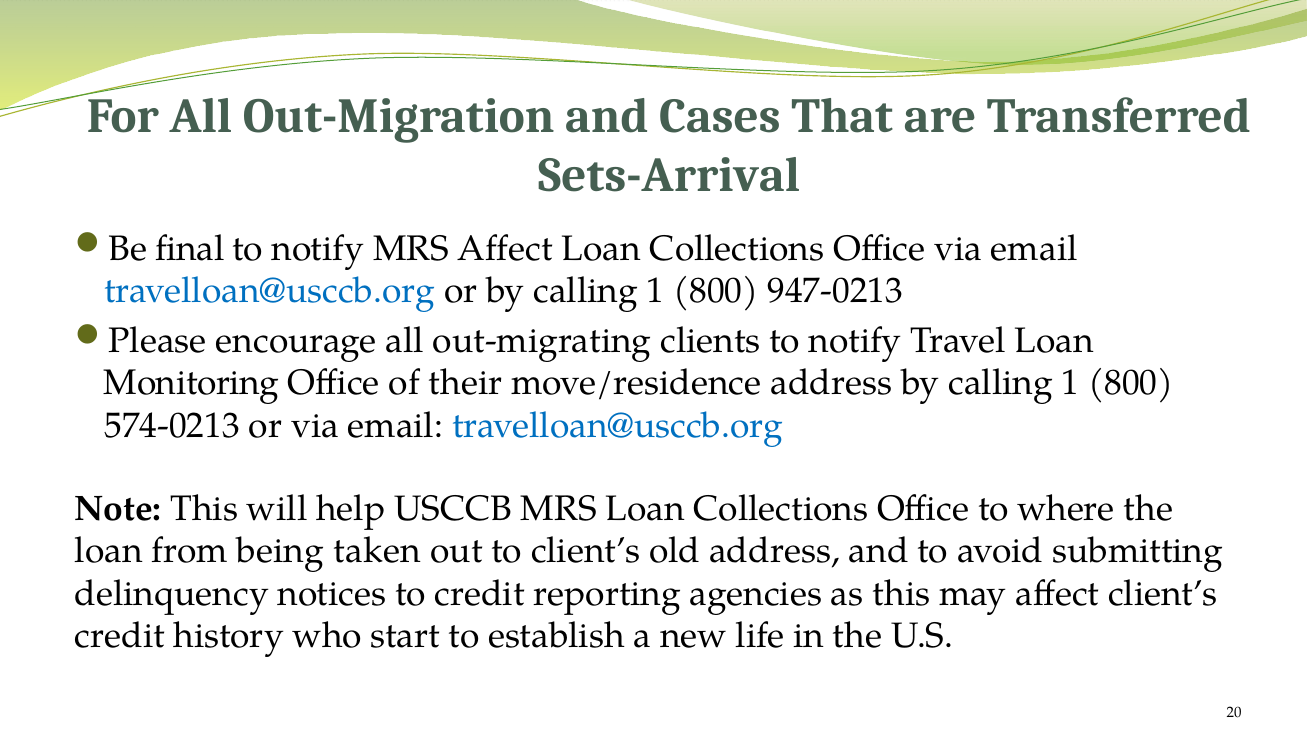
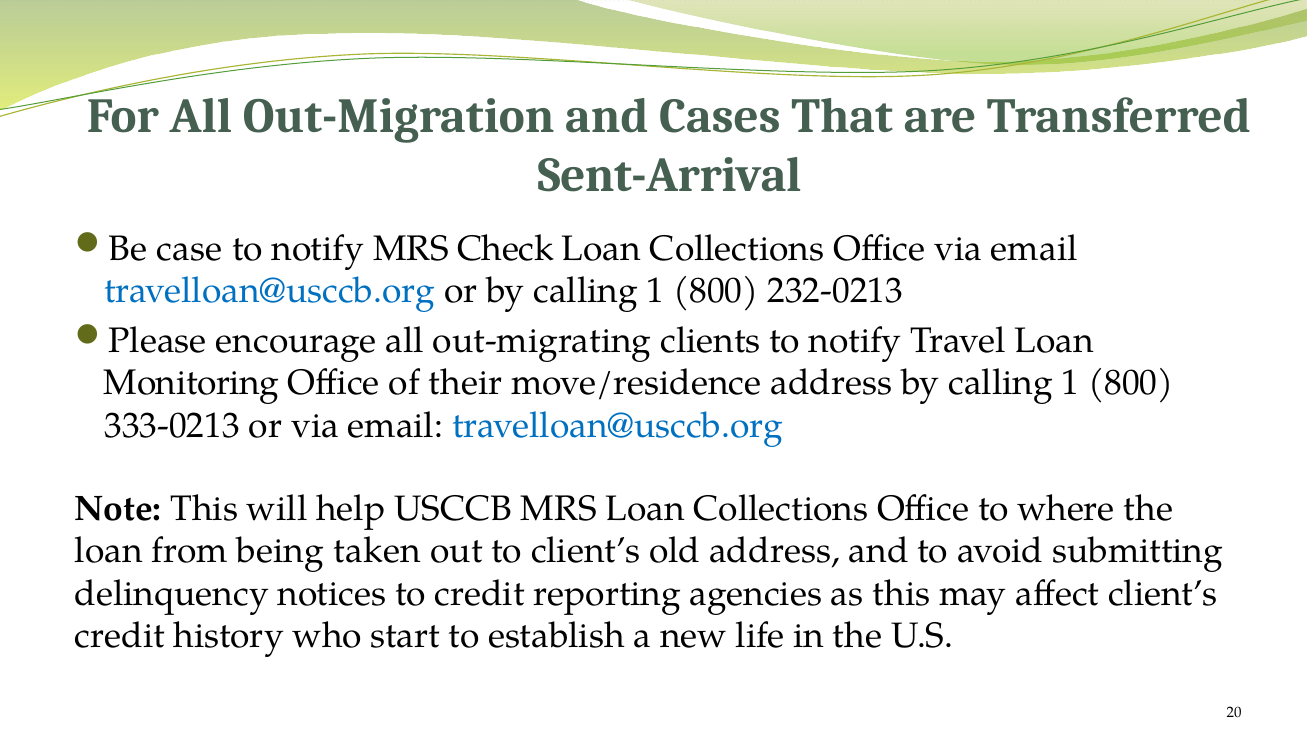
Sets-Arrival: Sets-Arrival -> Sent-Arrival
final: final -> case
MRS Affect: Affect -> Check
947-0213: 947-0213 -> 232-0213
574-0213: 574-0213 -> 333-0213
